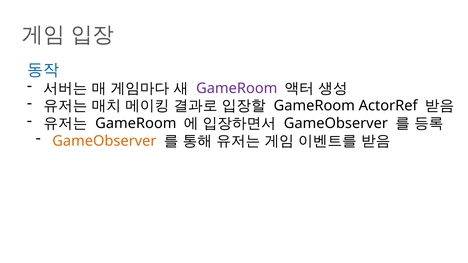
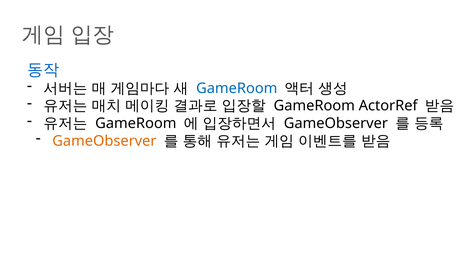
GameRoom at (237, 88) colour: purple -> blue
